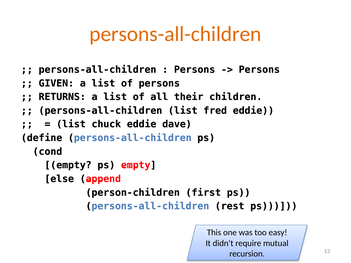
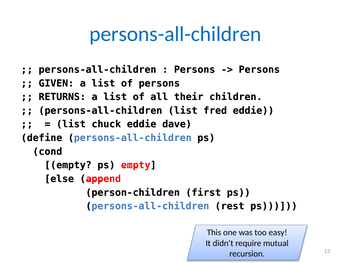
persons-all-children at (175, 34) colour: orange -> blue
